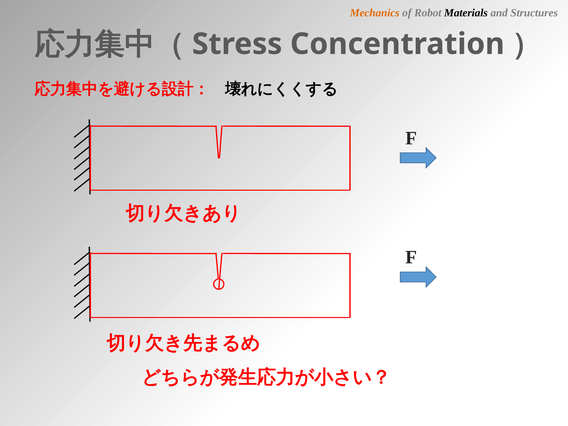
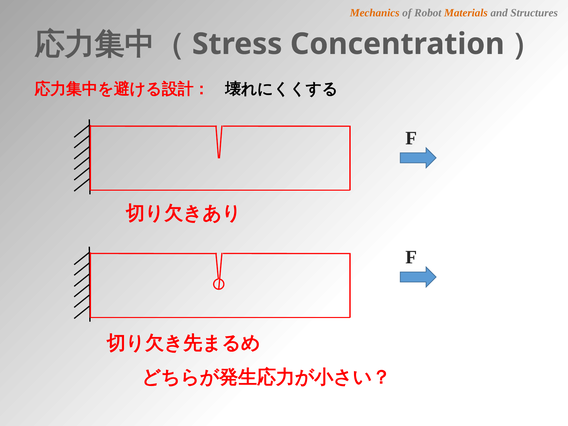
Materials colour: black -> orange
